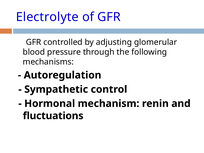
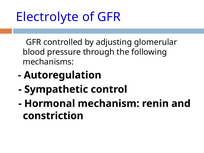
fluctuations: fluctuations -> constriction
